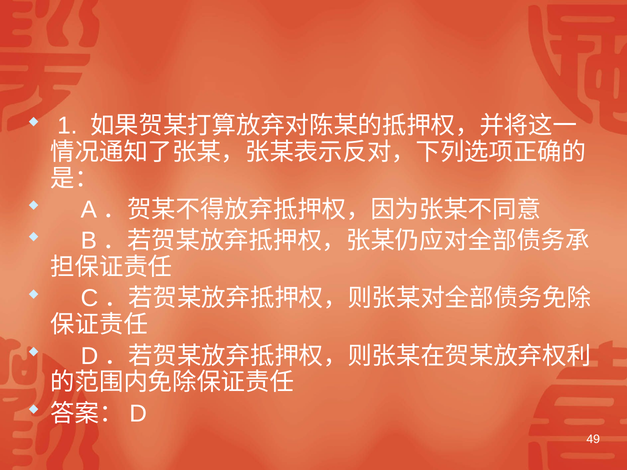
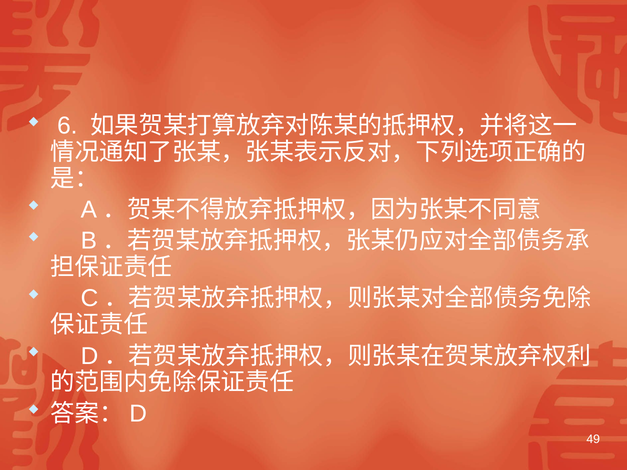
1: 1 -> 6
